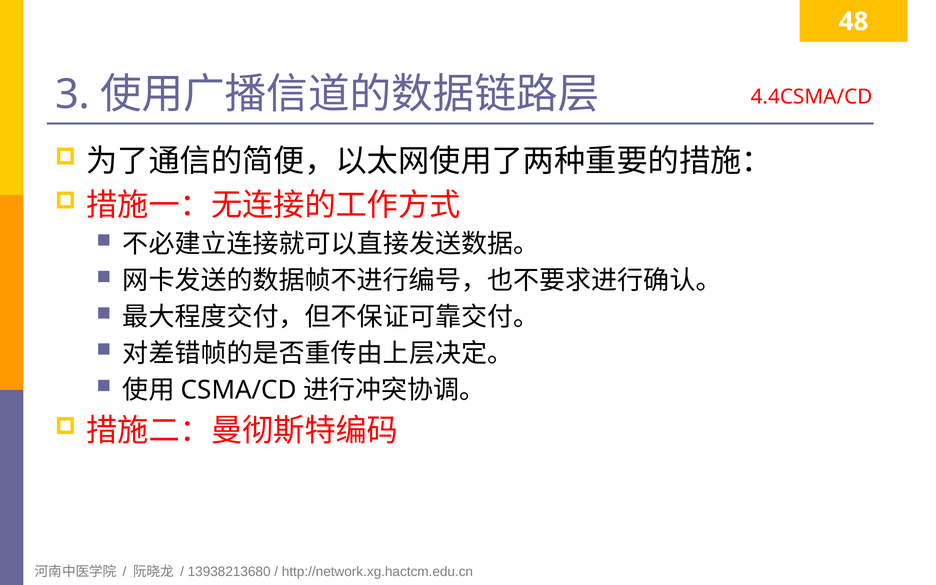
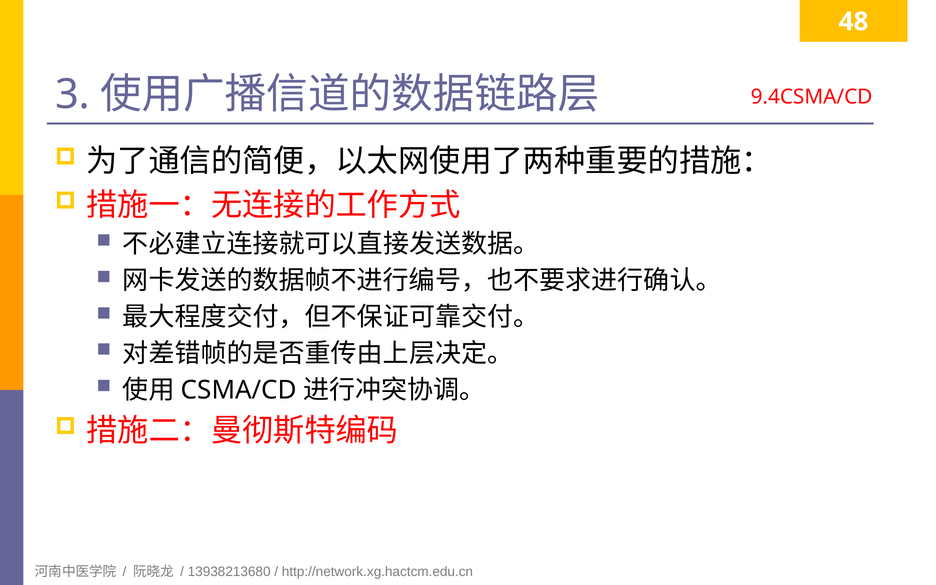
4.4CSMA/CD: 4.4CSMA/CD -> 9.4CSMA/CD
